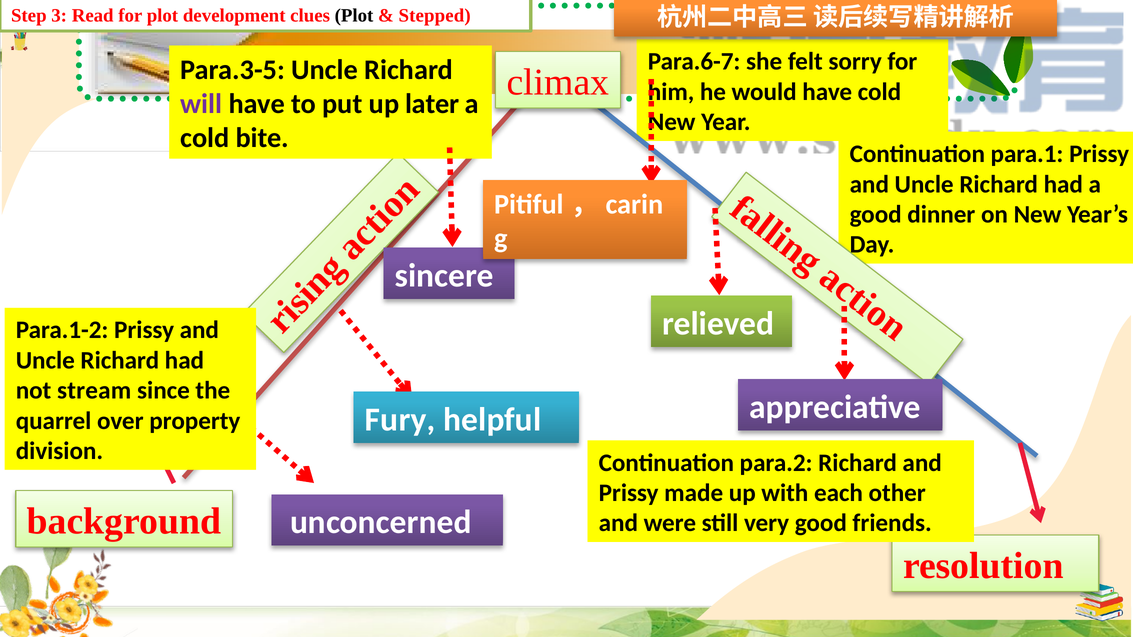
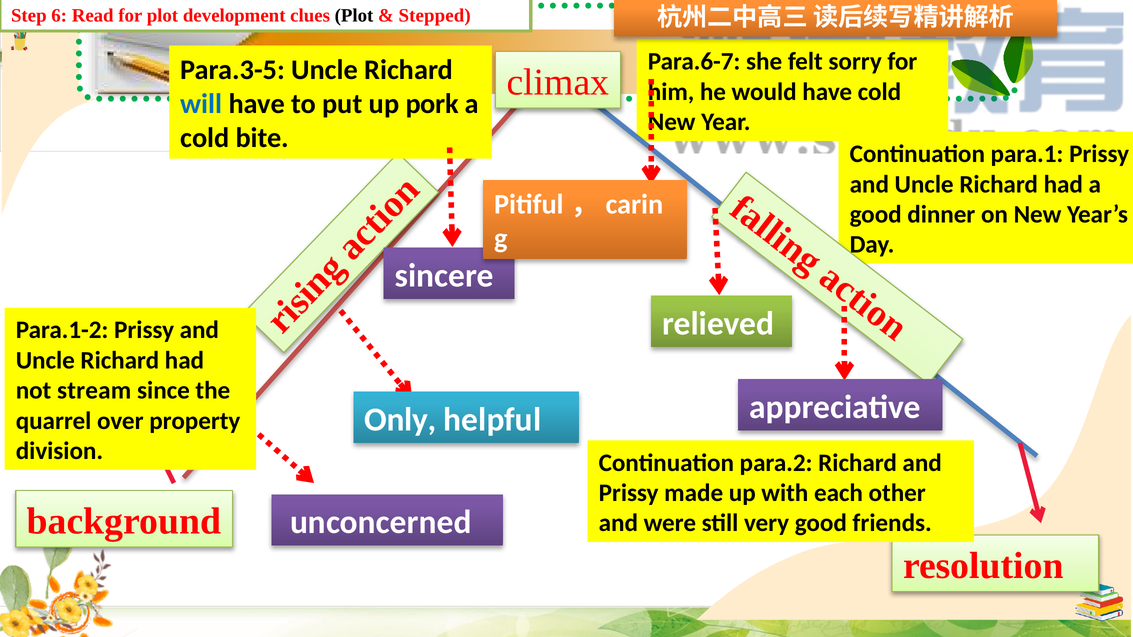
3: 3 -> 6
will colour: purple -> blue
later: later -> pork
Fury: Fury -> Only
